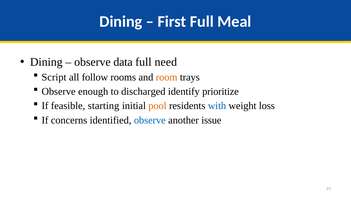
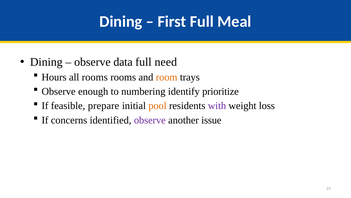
Script: Script -> Hours
all follow: follow -> rooms
discharged: discharged -> numbering
starting: starting -> prepare
with colour: blue -> purple
observe at (150, 120) colour: blue -> purple
